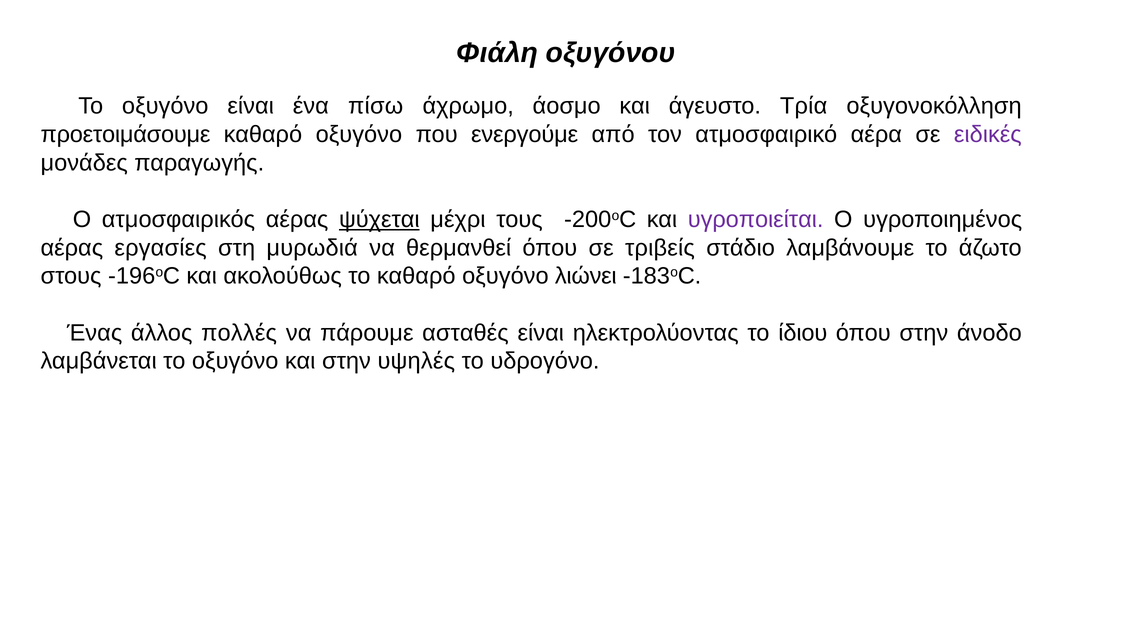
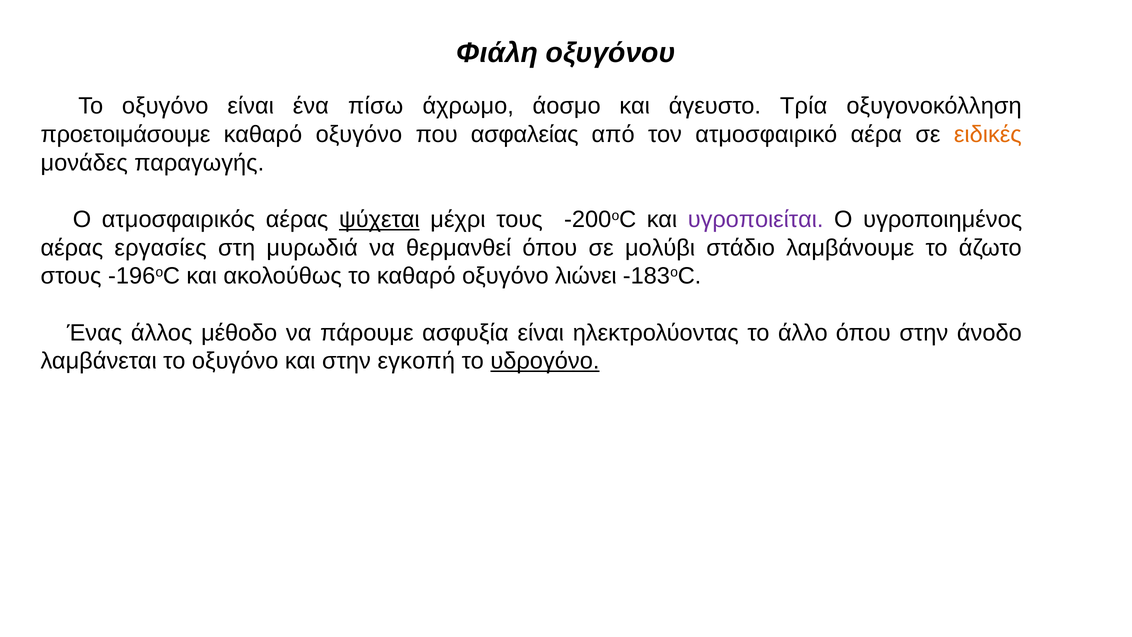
ενεργούμε: ενεργούμε -> ασφαλείας
ειδικές colour: purple -> orange
τριβείς: τριβείς -> μολύβι
πολλές: πολλές -> μέθοδο
ασταθές: ασταθές -> ασφυξία
ίδιου: ίδιου -> άλλο
υψηλές: υψηλές -> εγκοπή
υδρογόνο underline: none -> present
